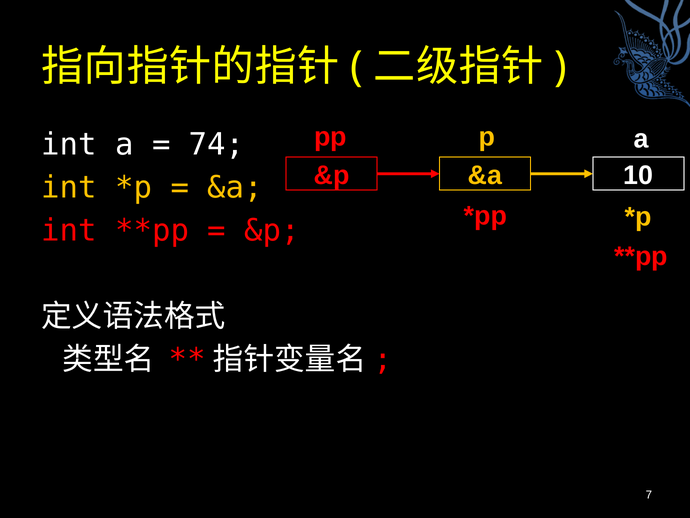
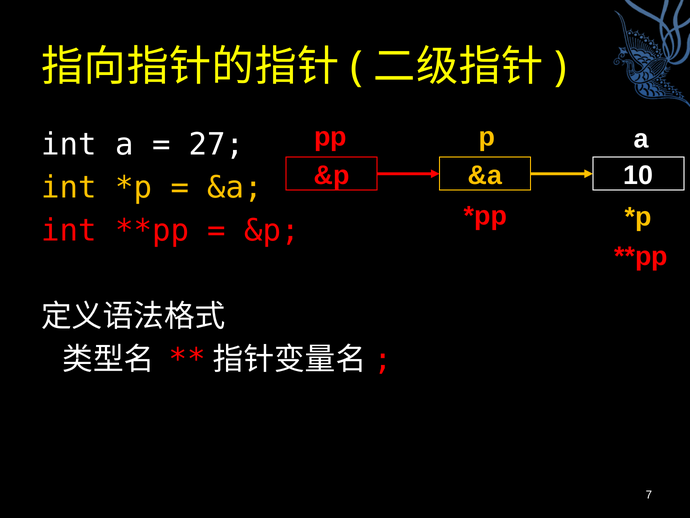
74: 74 -> 27
